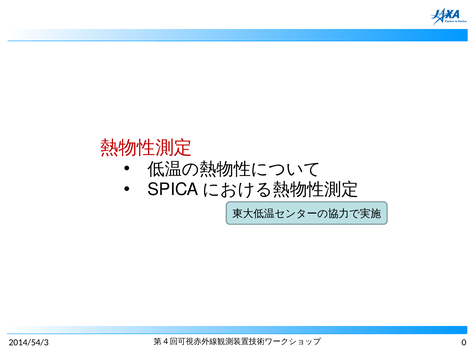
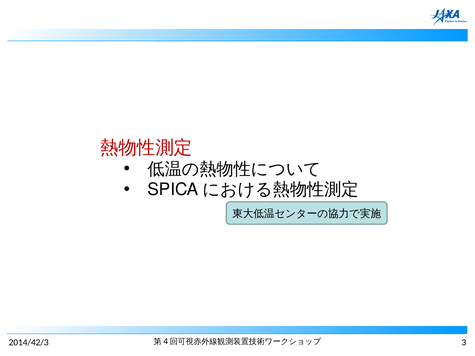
2014/54/3: 2014/54/3 -> 2014/42/3
0: 0 -> 3
